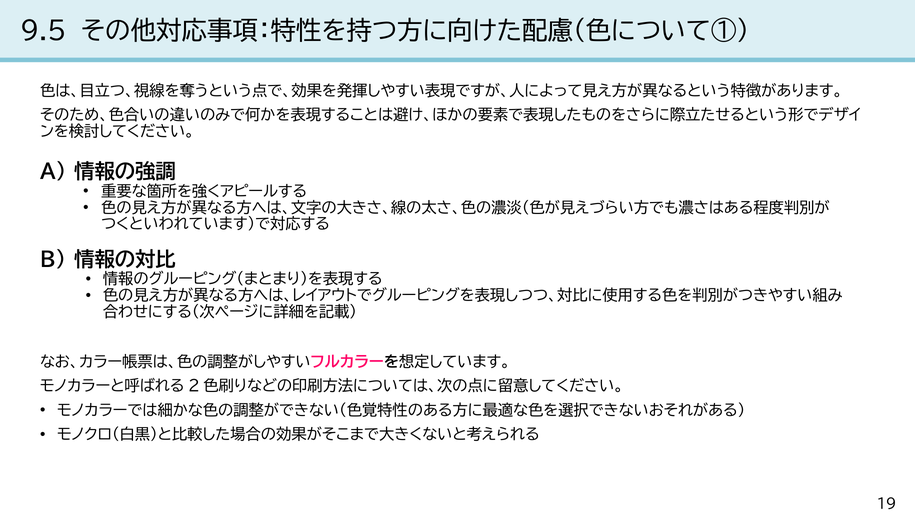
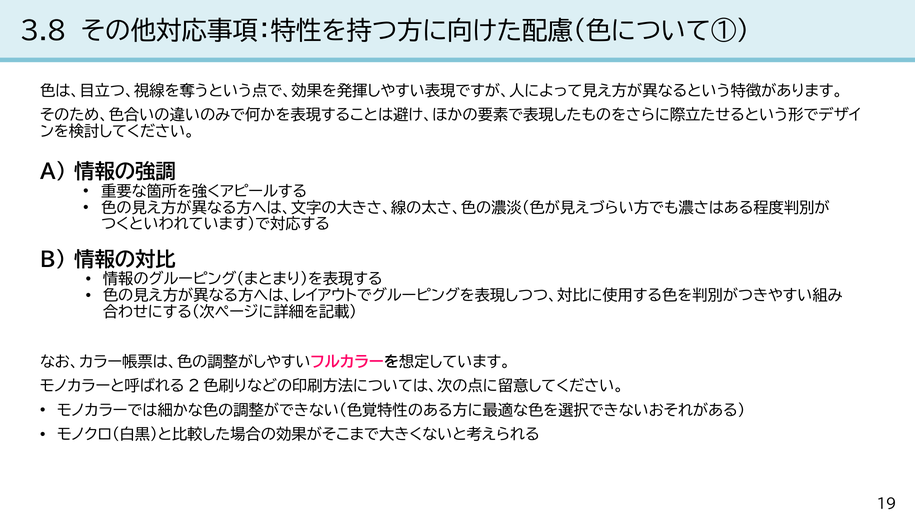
9.5: 9.5 -> 3.8
